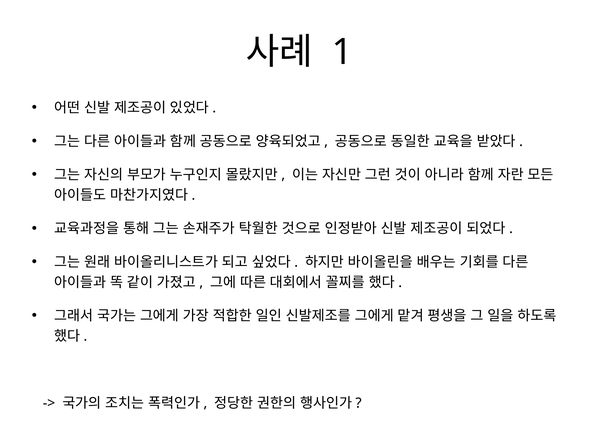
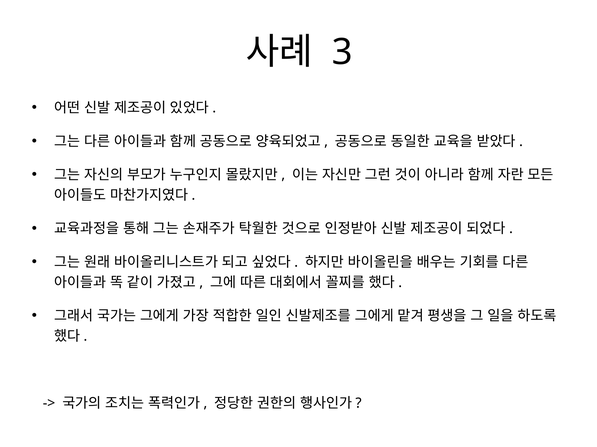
1: 1 -> 3
